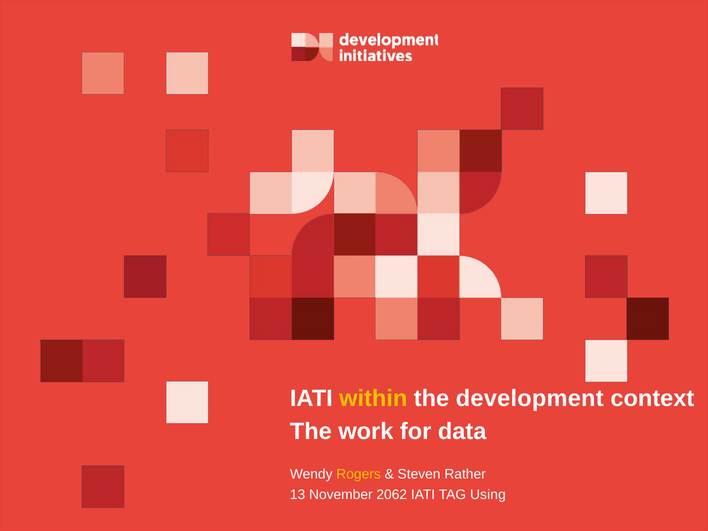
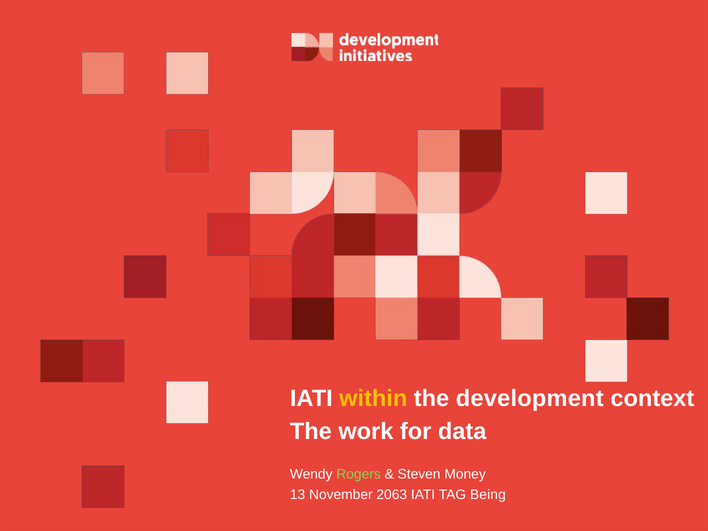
Rogers colour: yellow -> light green
Rather: Rather -> Money
2062: 2062 -> 2063
Using: Using -> Being
